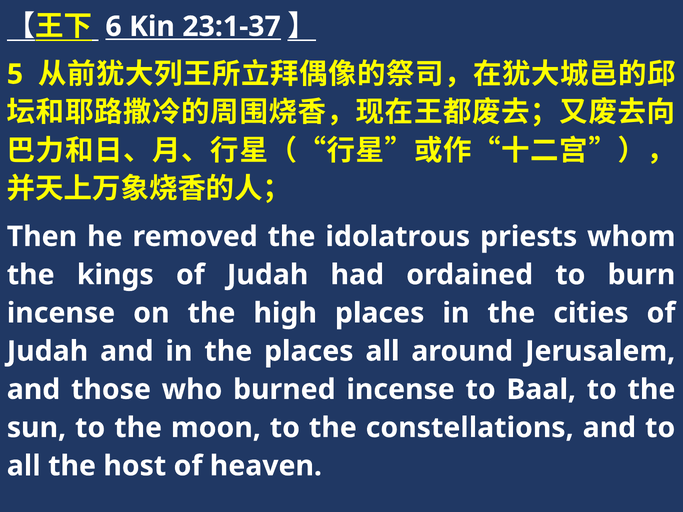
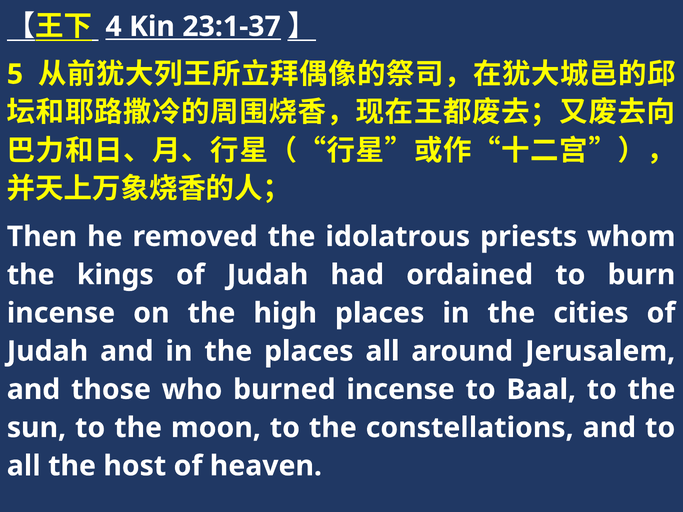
6: 6 -> 4
